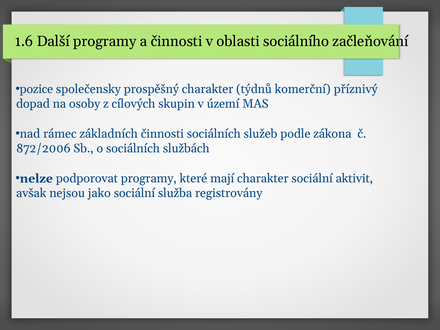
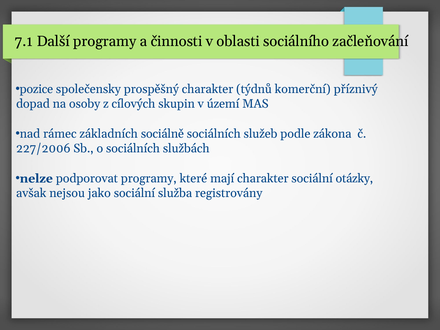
1.6: 1.6 -> 7.1
základních činnosti: činnosti -> sociálně
872/2006: 872/2006 -> 227/2006
aktivit: aktivit -> otázky
